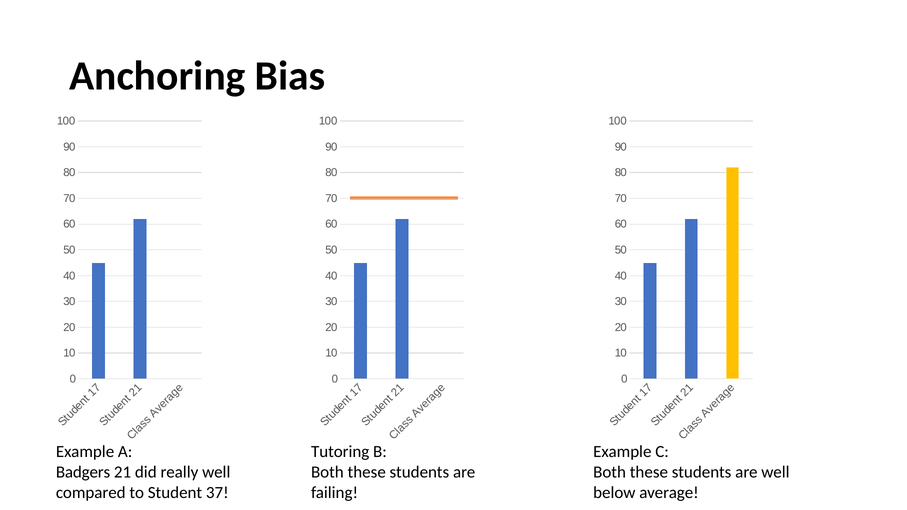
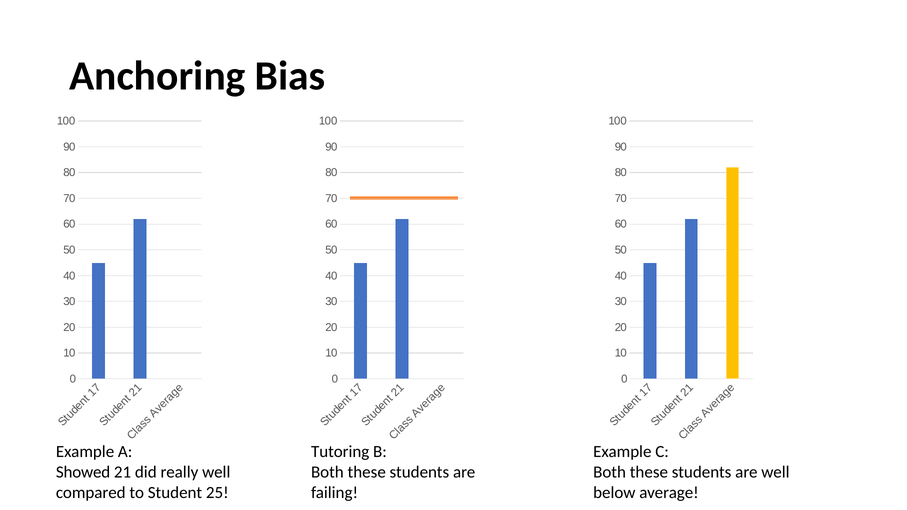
Badgers: Badgers -> Showed
37: 37 -> 25
